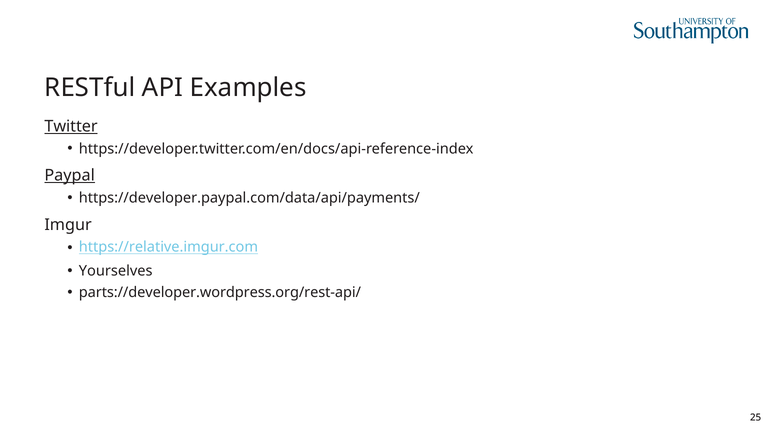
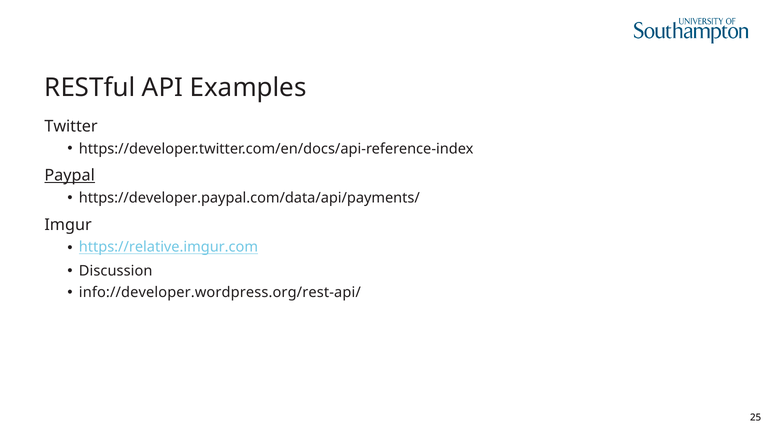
Twitter underline: present -> none
Yourselves: Yourselves -> Discussion
parts://developer.wordpress.org/rest-api/: parts://developer.wordpress.org/rest-api/ -> info://developer.wordpress.org/rest-api/
